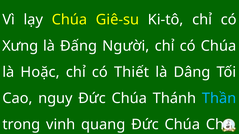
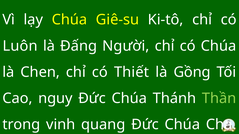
Xưng: Xưng -> Luôn
Hoặc: Hoặc -> Chen
Dâng: Dâng -> Gồng
Thần colour: light blue -> light green
